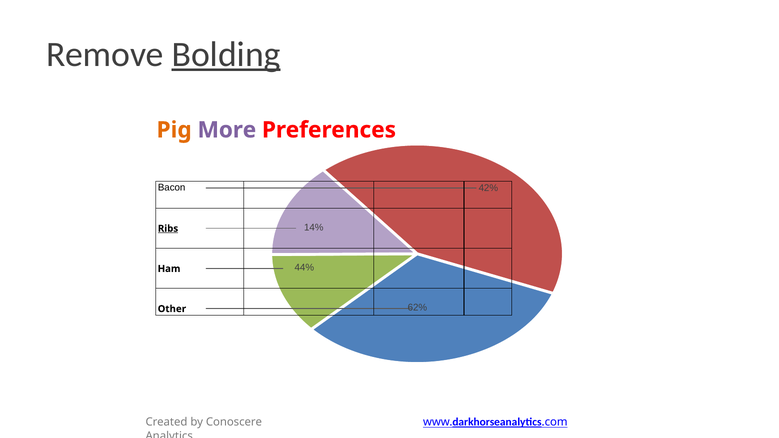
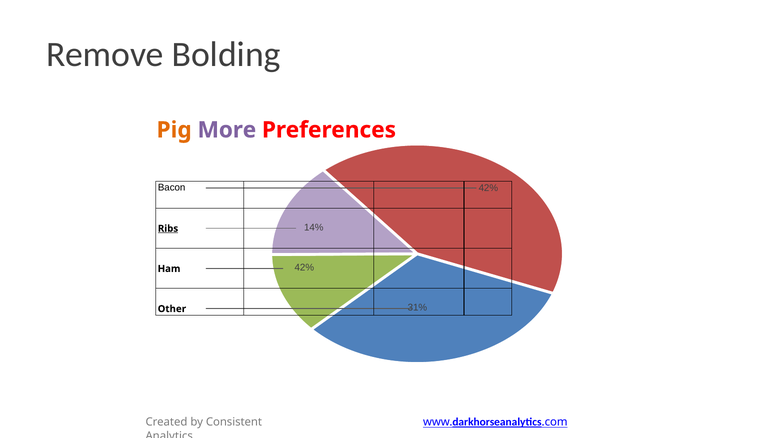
Bolding underline: present -> none
Ham 44%: 44% -> 42%
62%: 62% -> 31%
Conoscere: Conoscere -> Consistent
